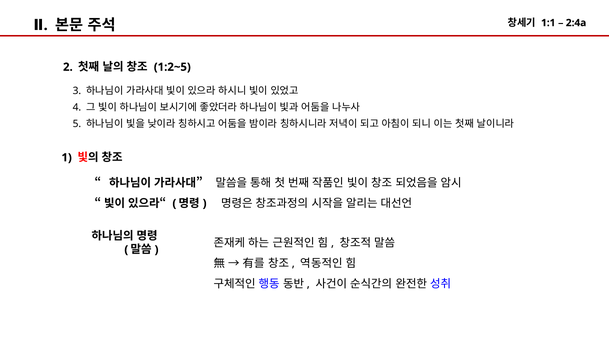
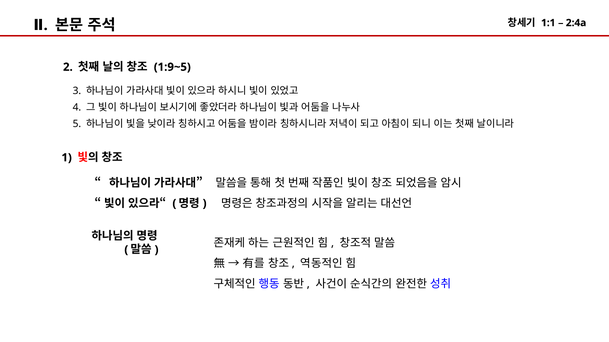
1:2~5: 1:2~5 -> 1:9~5
